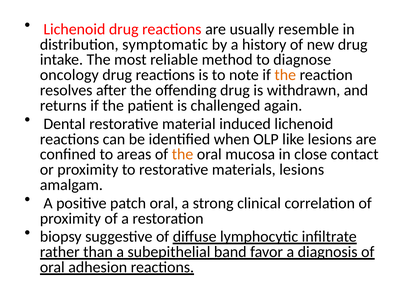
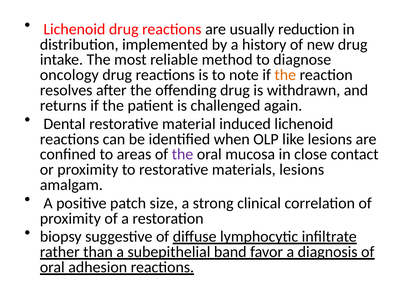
resemble: resemble -> reduction
symptomatic: symptomatic -> implemented
the at (183, 154) colour: orange -> purple
patch oral: oral -> size
